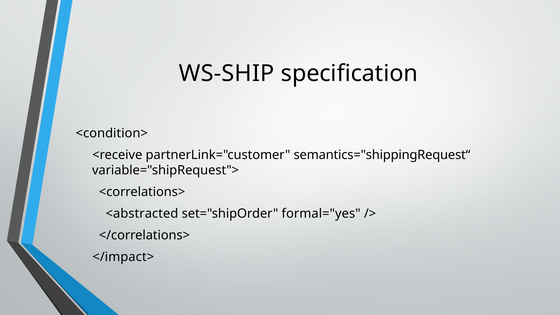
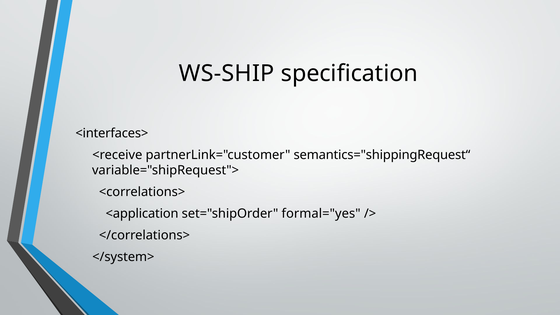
<condition>: <condition> -> <interfaces>
<abstracted: <abstracted -> <application
</impact>: </impact> -> </system>
